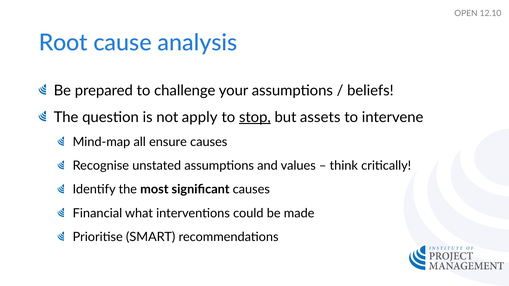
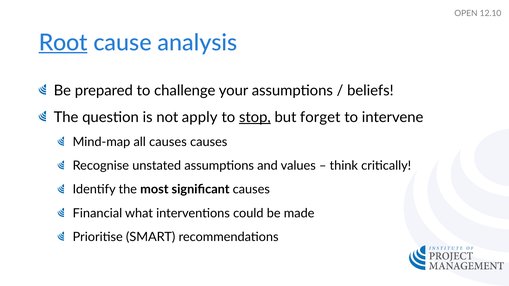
Root underline: none -> present
assets: assets -> forget
all ensure: ensure -> causes
